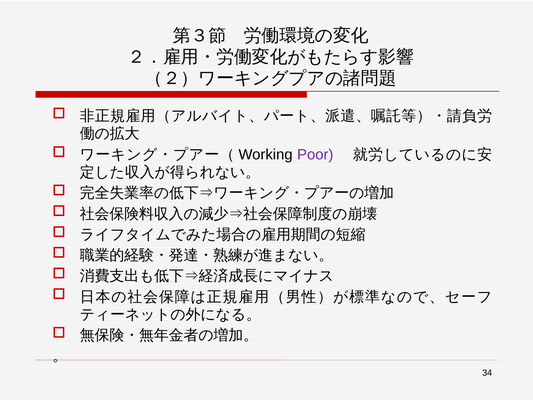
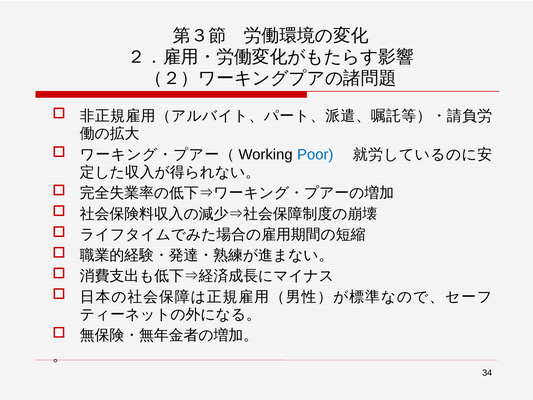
Poor colour: purple -> blue
